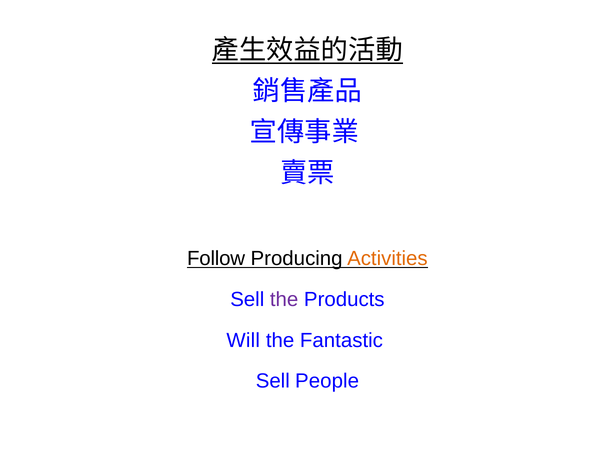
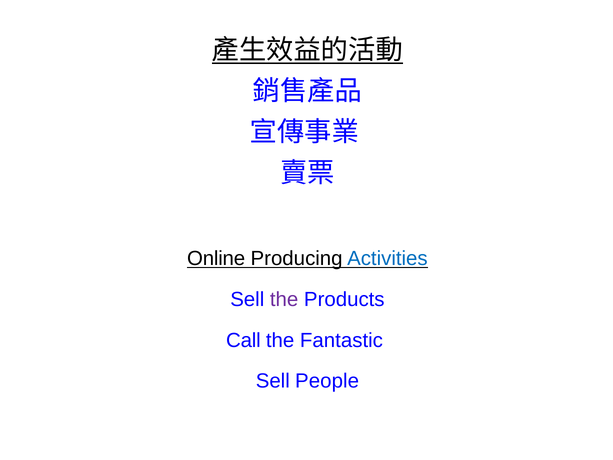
Follow: Follow -> Online
Activities colour: orange -> blue
Will: Will -> Call
